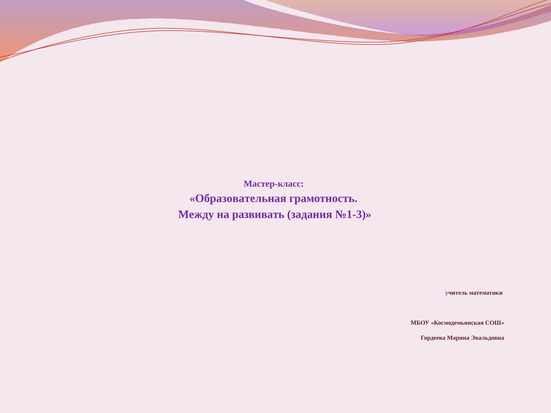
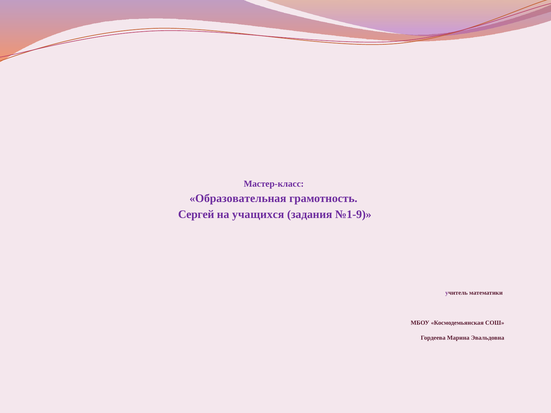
Между: Между -> Сергей
развивать: развивать -> учащихся
№1-3: №1-3 -> №1-9
